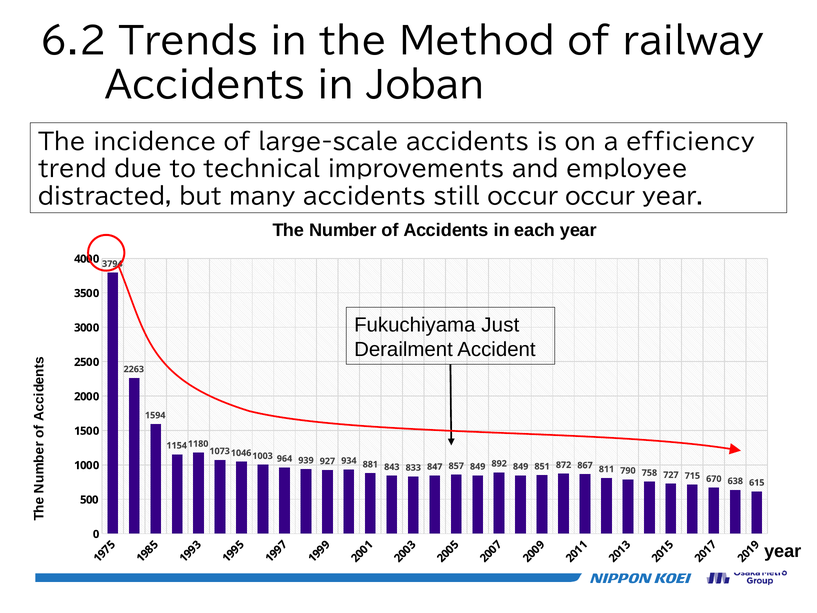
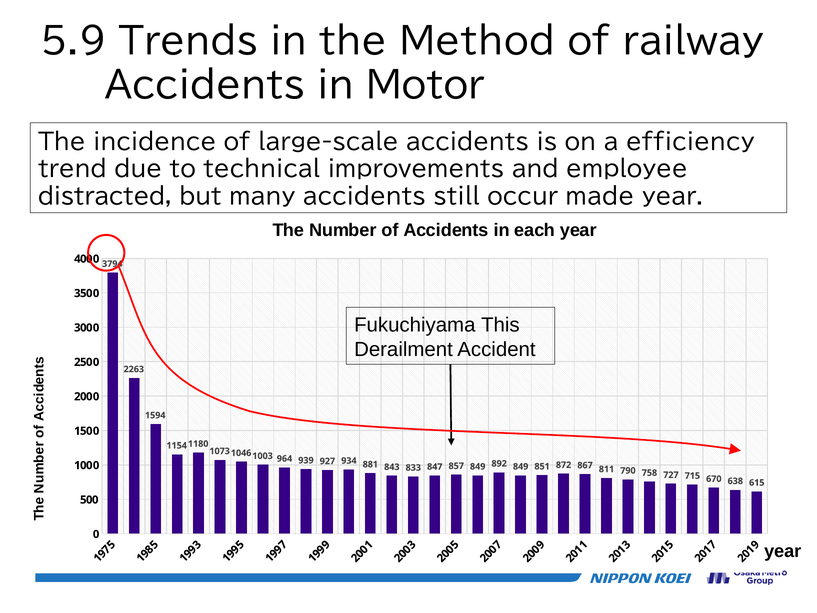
6.2: 6.2 -> 5.9
Joban: Joban -> Motor
occur occur: occur -> made
Just: Just -> This
